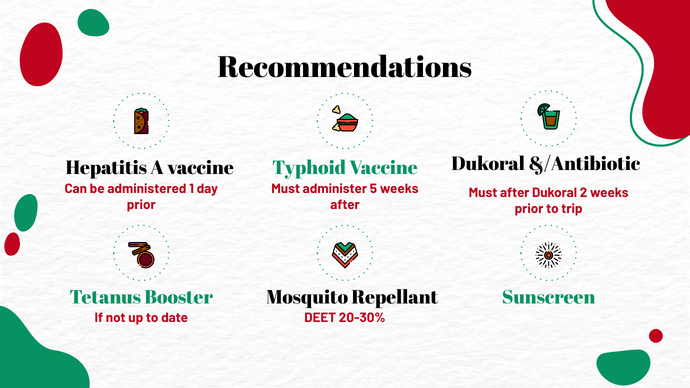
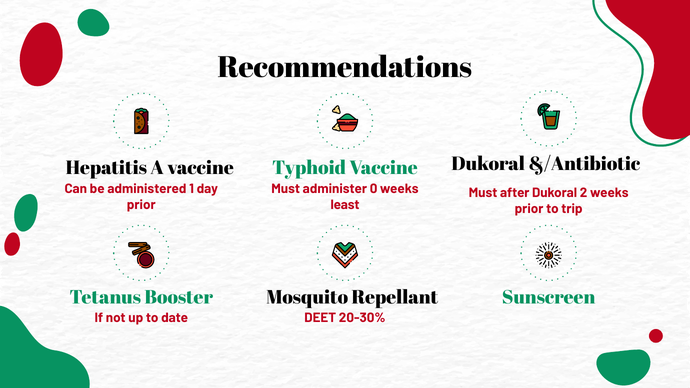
5: 5 -> 0
after at (345, 205): after -> least
